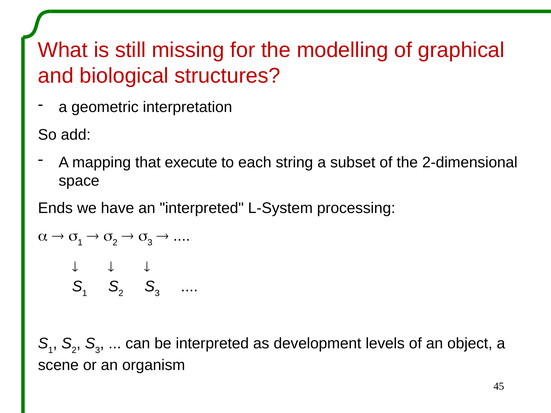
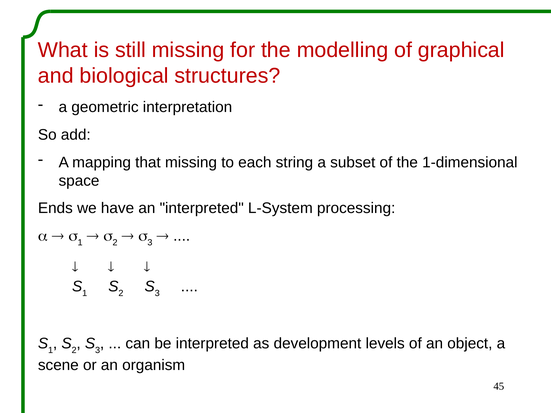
that execute: execute -> missing
2-dimensional: 2-dimensional -> 1-dimensional
